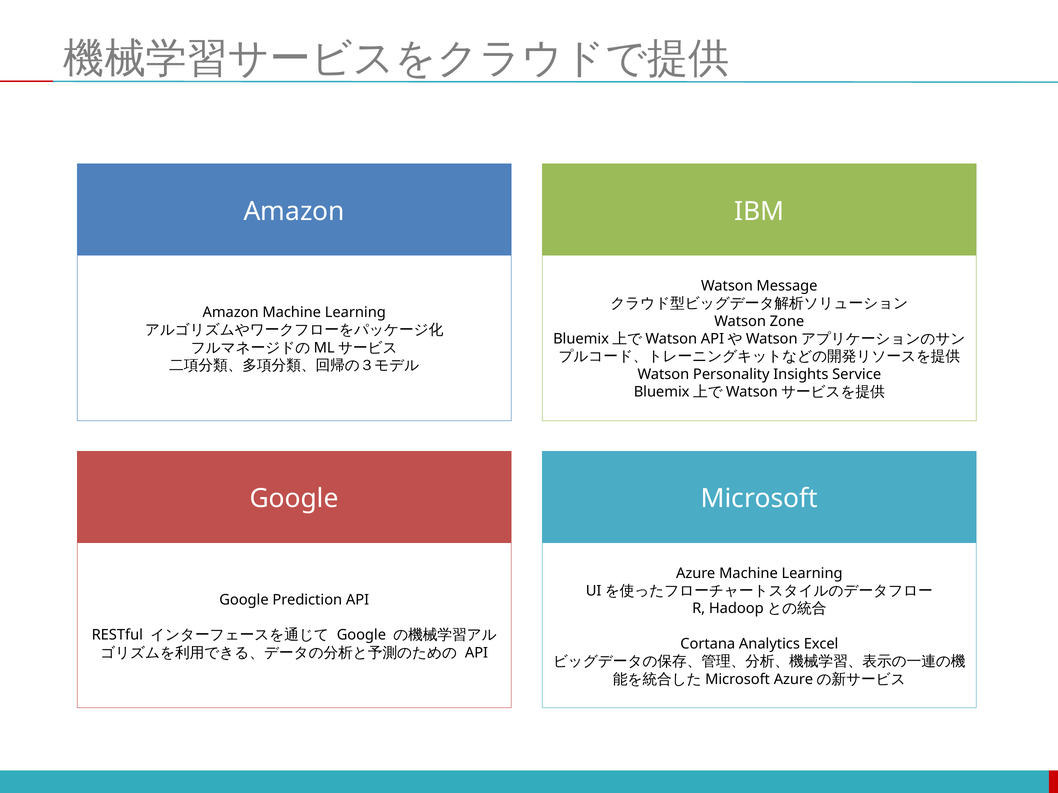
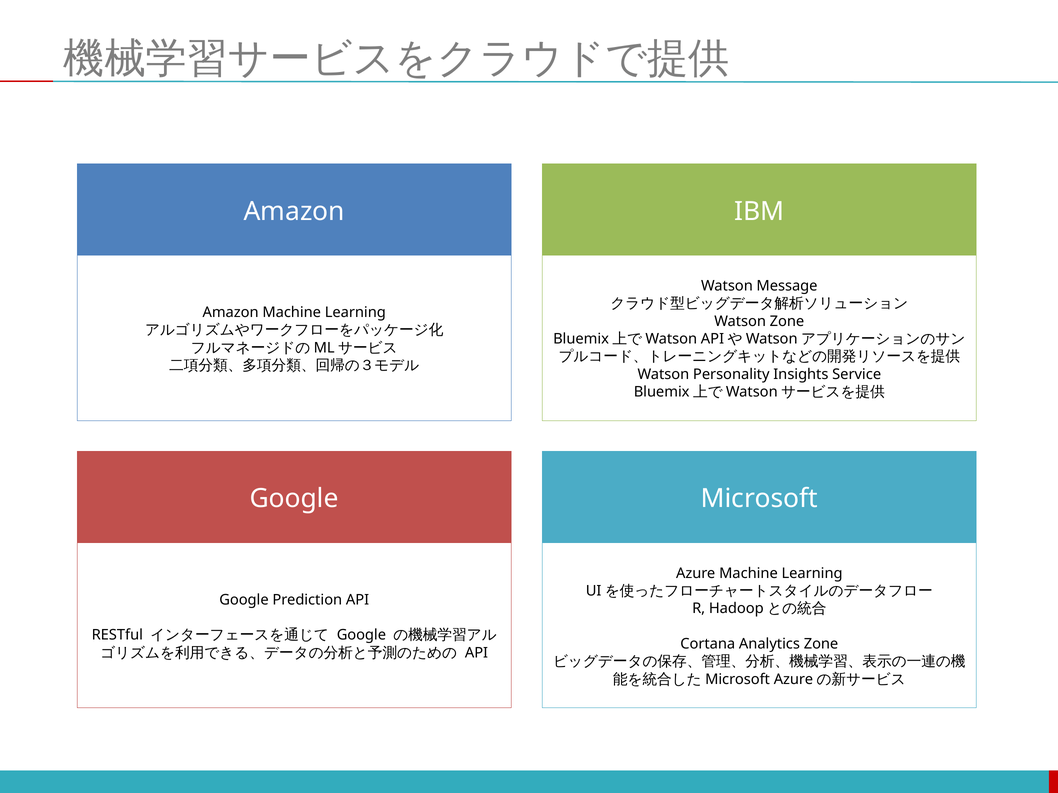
Analytics Excel: Excel -> Zone
